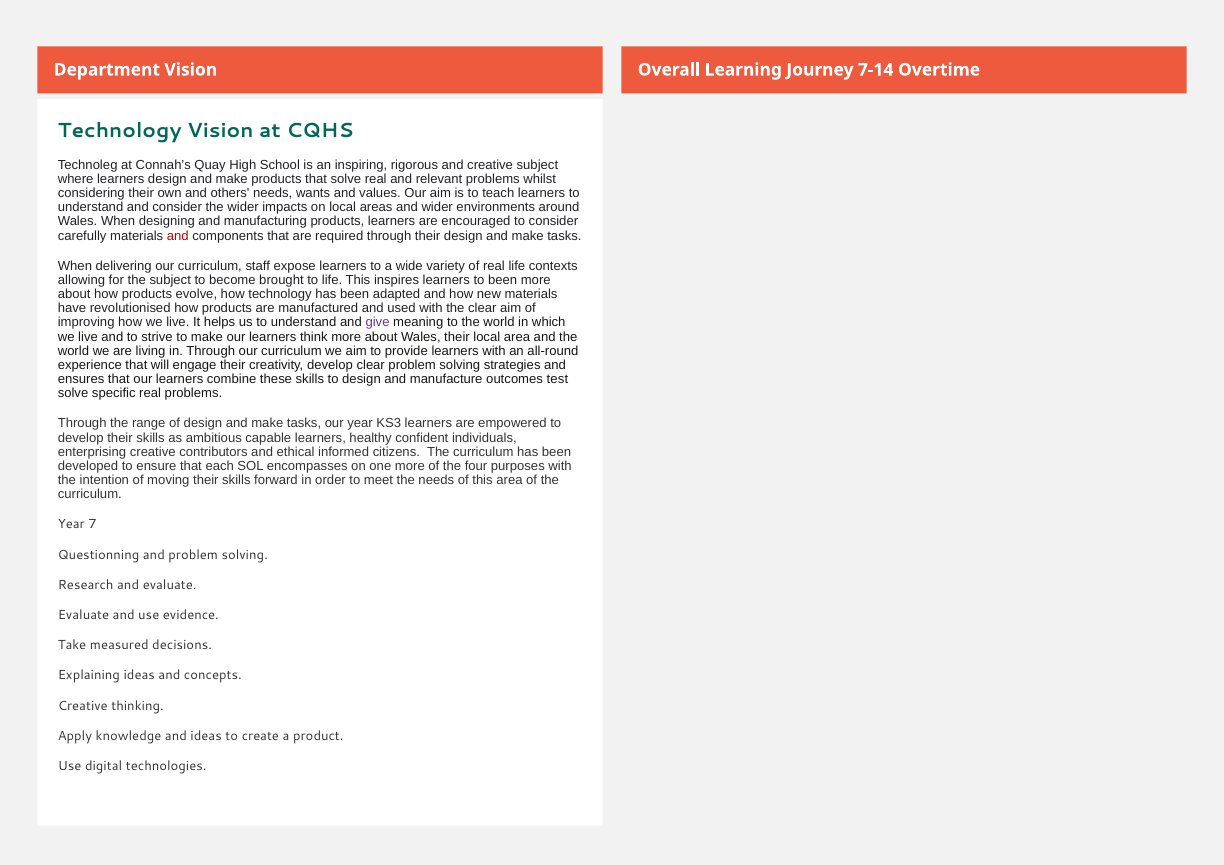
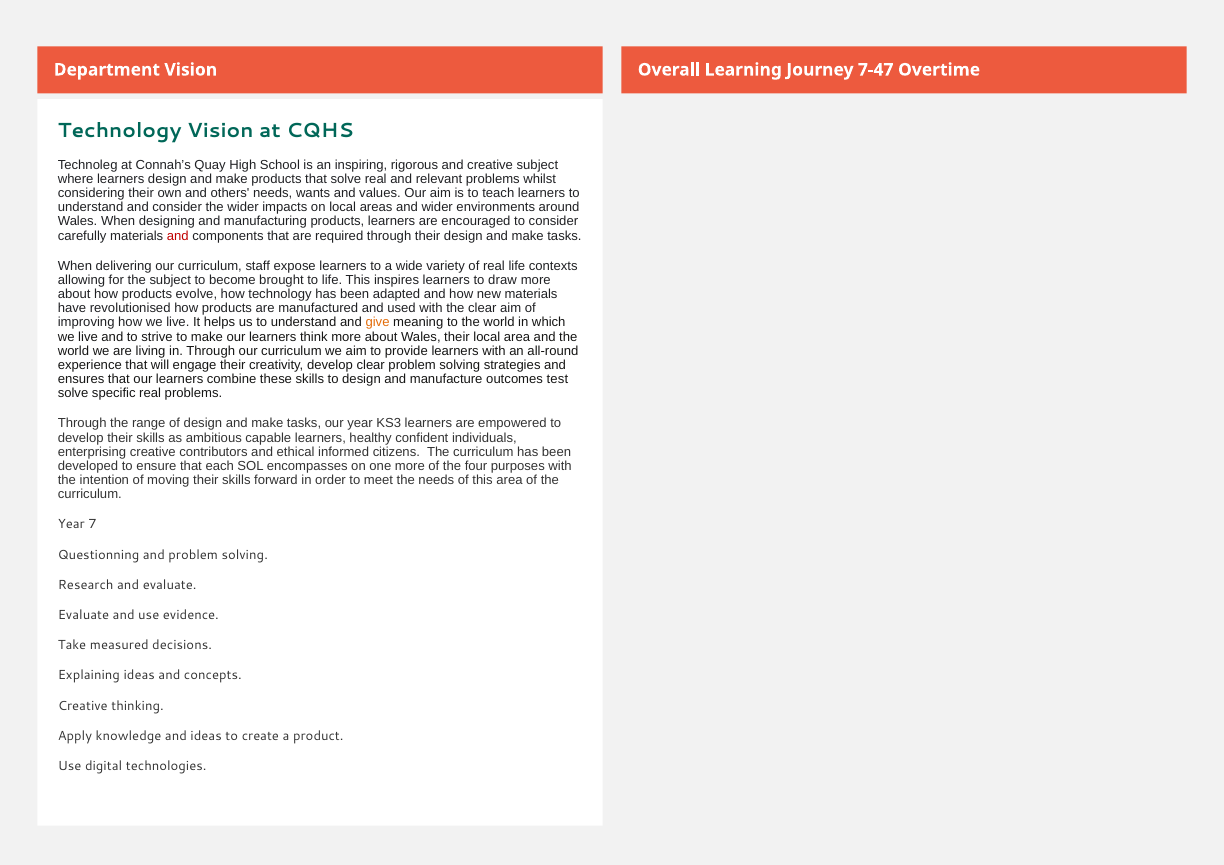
7-14: 7-14 -> 7-47
to been: been -> draw
give colour: purple -> orange
